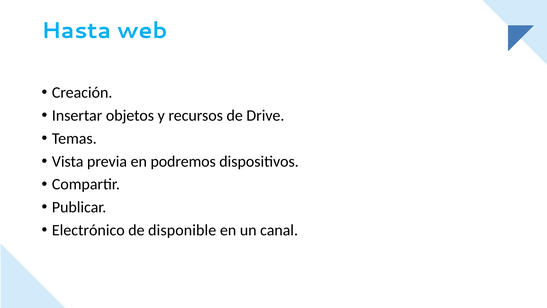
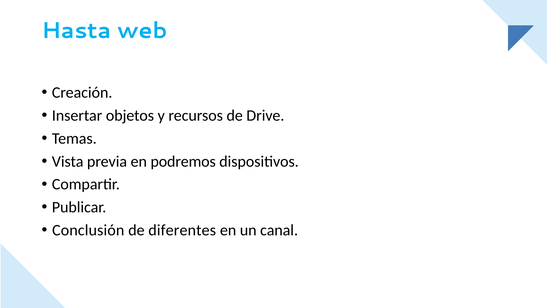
Electrónico: Electrónico -> Conclusión
disponible: disponible -> diferentes
